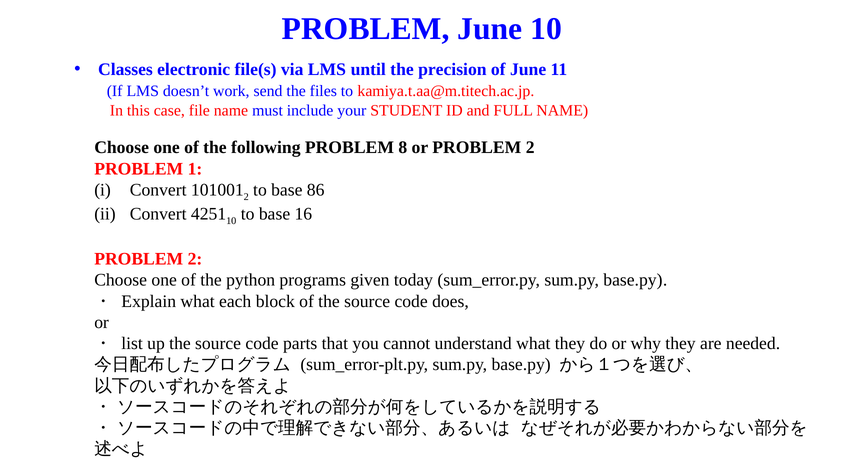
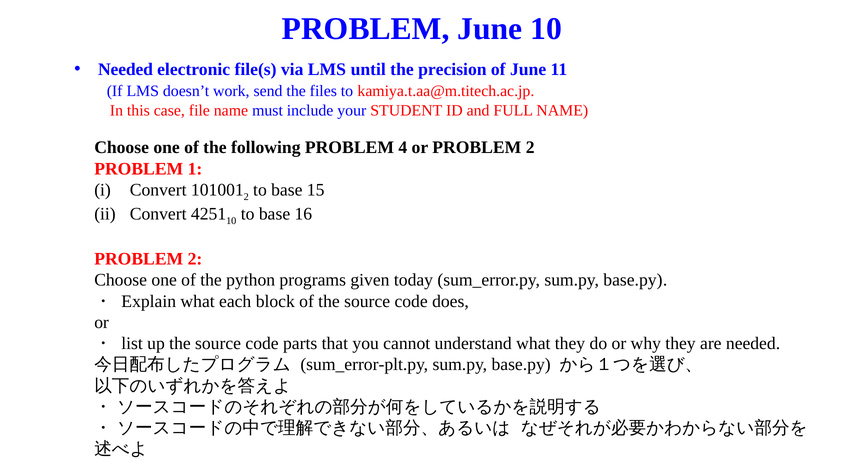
Classes at (125, 69): Classes -> Needed
8: 8 -> 4
86: 86 -> 15
